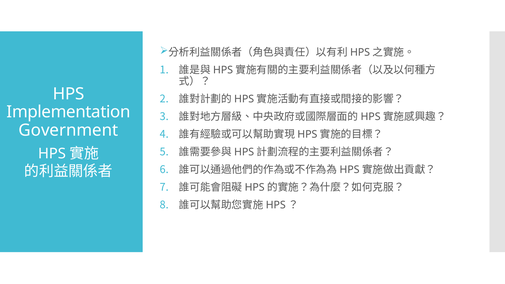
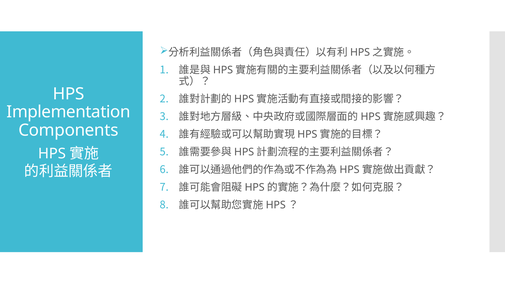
Government: Government -> Components
